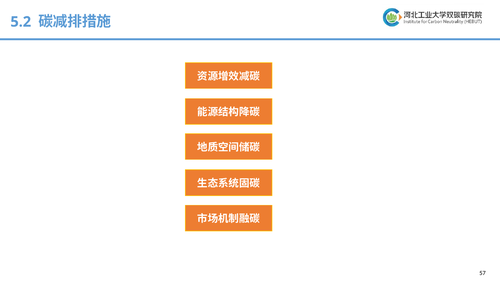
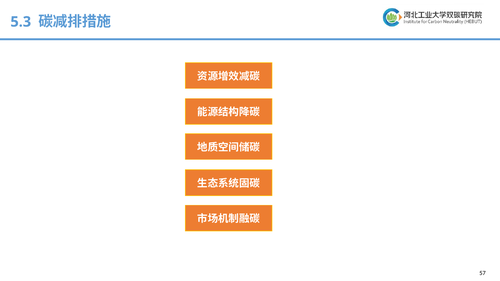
5.2: 5.2 -> 5.3
